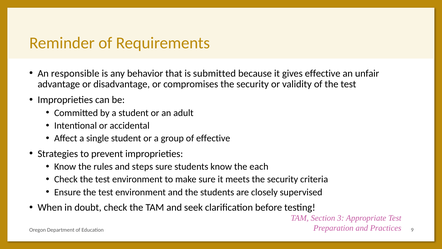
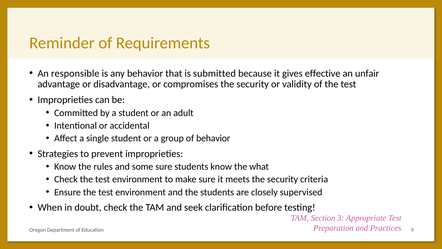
of effective: effective -> behavior
steps: steps -> some
each: each -> what
